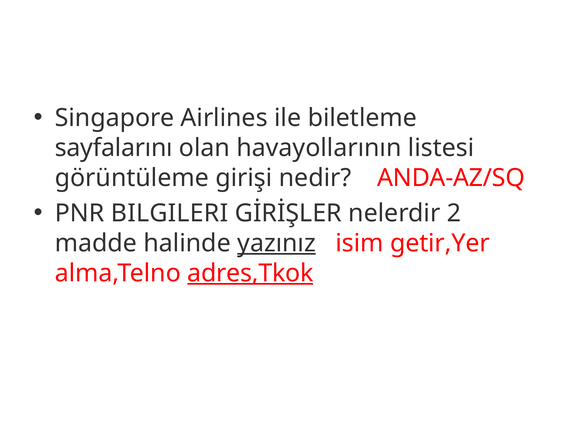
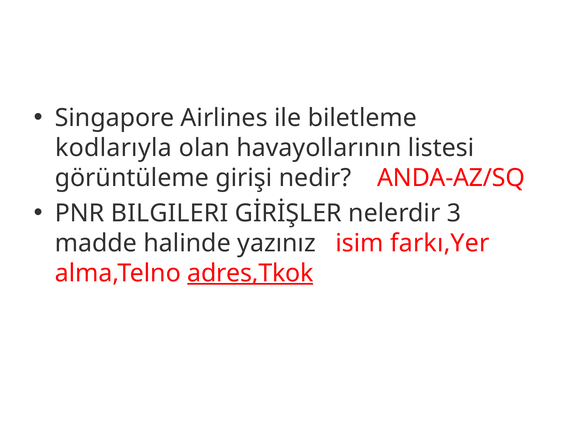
sayfalarını: sayfalarını -> kodlarıyla
2: 2 -> 3
yazınız underline: present -> none
getir,Yer: getir,Yer -> farkı,Yer
